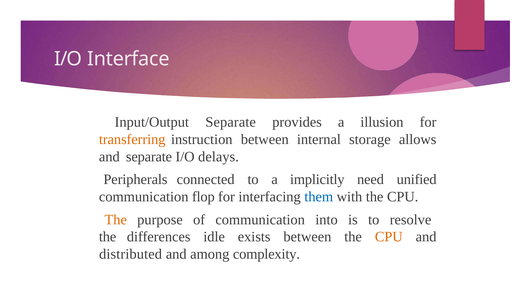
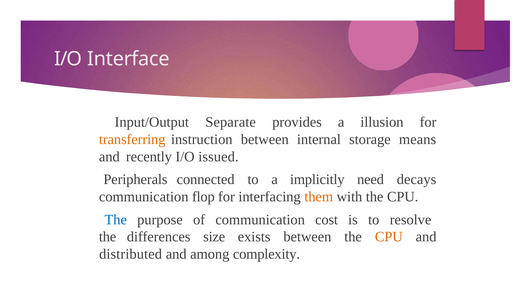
allows: allows -> means
and separate: separate -> recently
delays: delays -> issued
unified: unified -> decays
them colour: blue -> orange
The at (116, 219) colour: orange -> blue
into: into -> cost
idle: idle -> size
